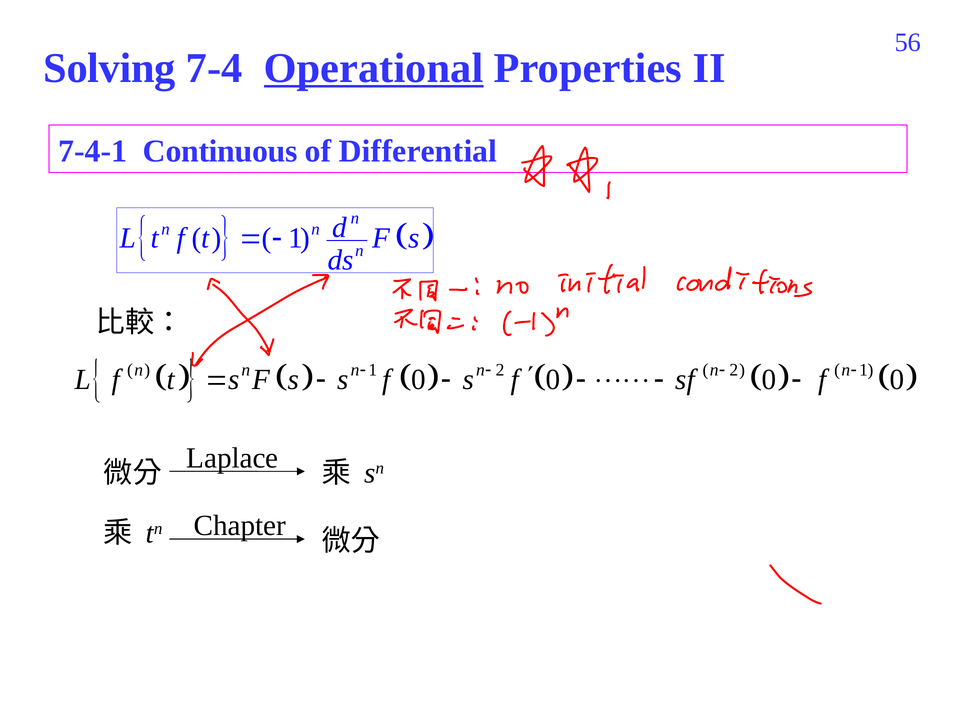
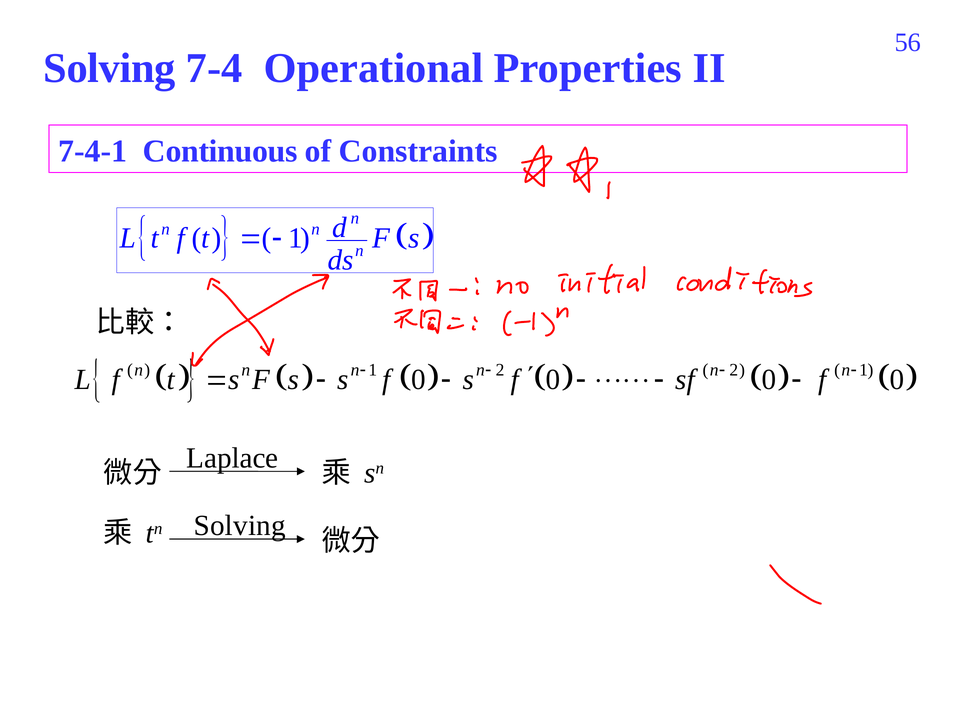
Operational underline: present -> none
Differential: Differential -> Constraints
Chapter at (240, 526): Chapter -> Solving
